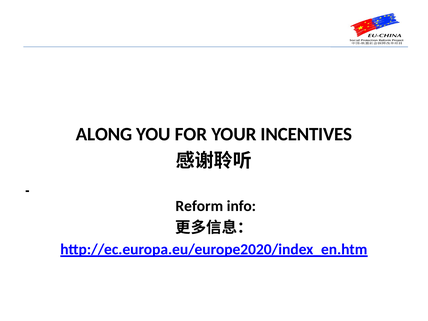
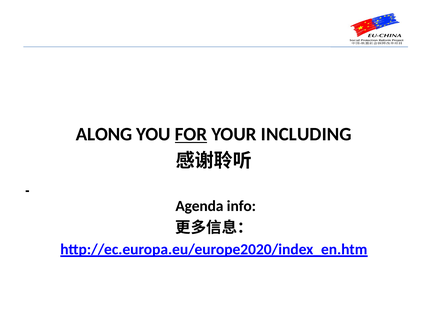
FOR underline: none -> present
INCENTIVES: INCENTIVES -> INCLUDING
Reform: Reform -> Agenda
